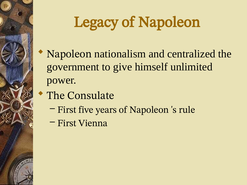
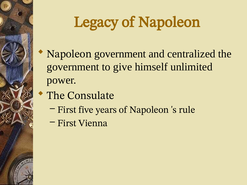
nationalism at (120, 54): nationalism -> government
